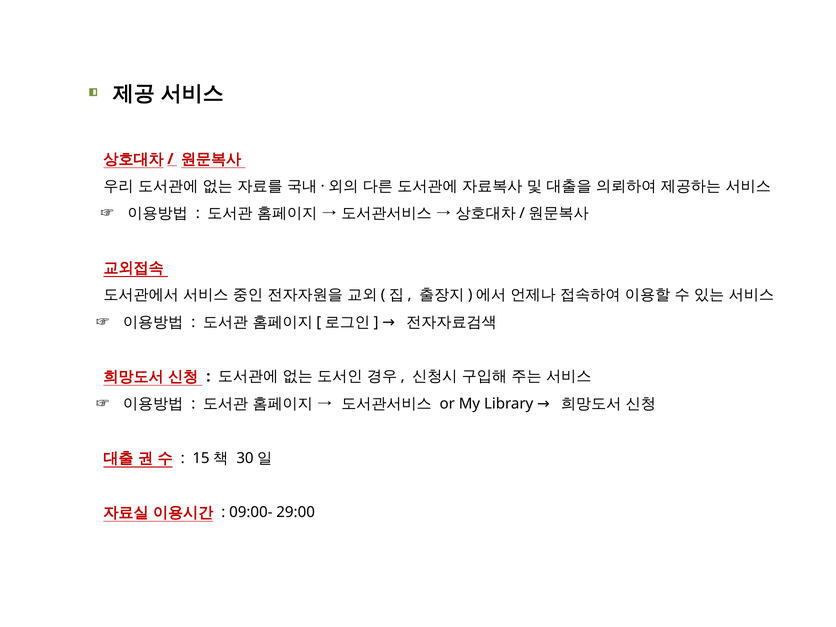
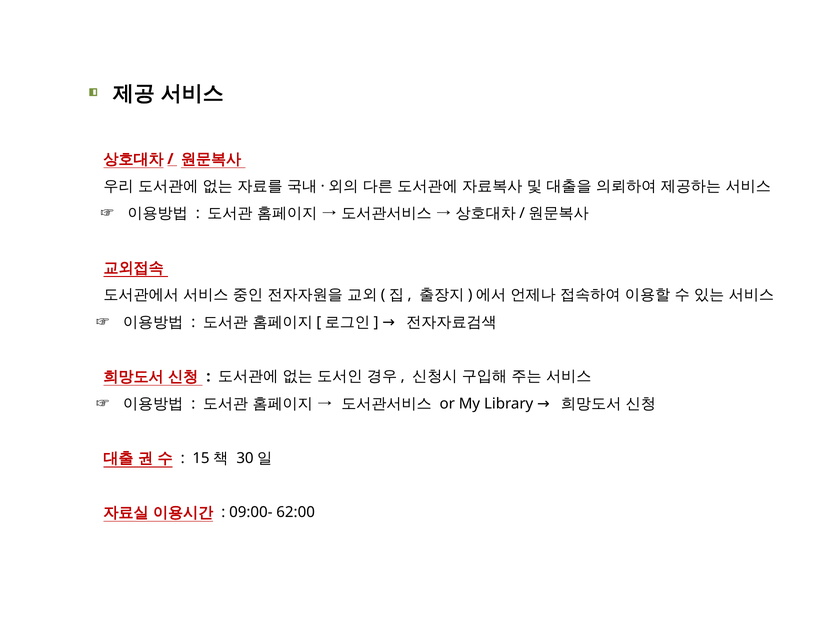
29:00: 29:00 -> 62:00
